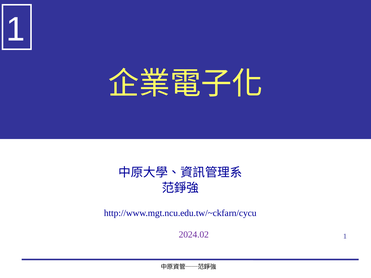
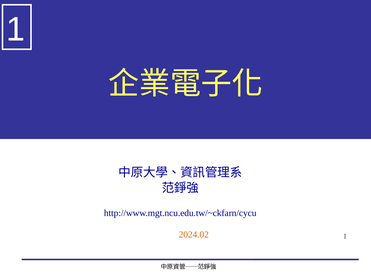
2024.02 colour: purple -> orange
